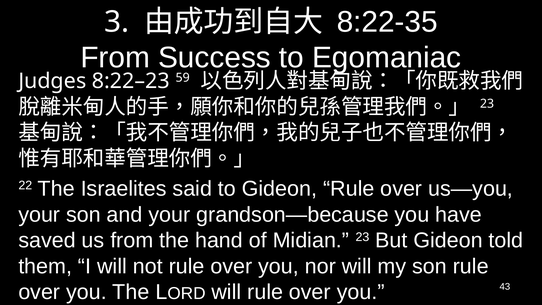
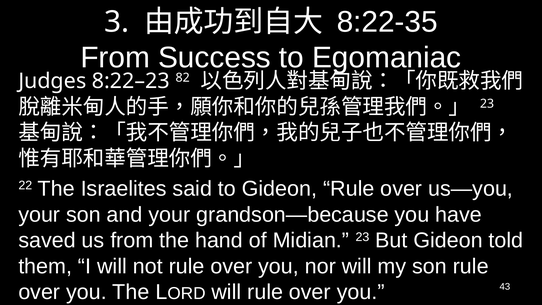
59: 59 -> 82
